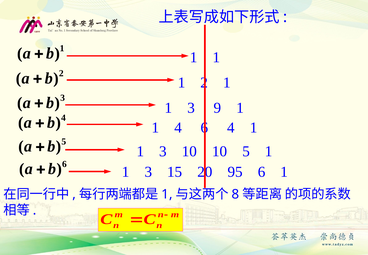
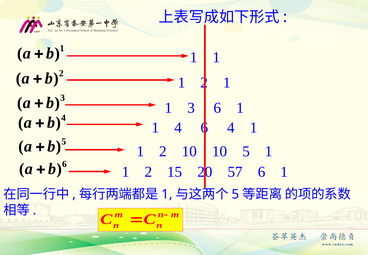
3 9: 9 -> 6
3 at (163, 151): 3 -> 2
3 at (148, 172): 3 -> 2
95: 95 -> 57
8 at (235, 194): 8 -> 5
